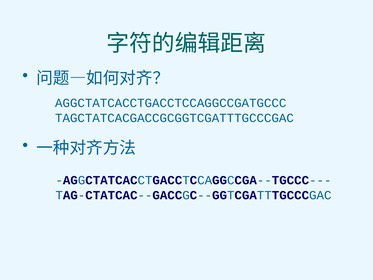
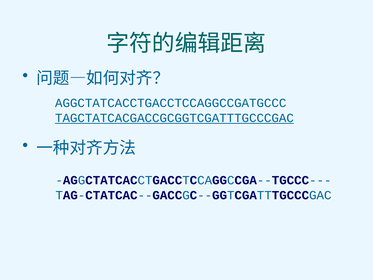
TAGCTATCACGACCGCGGTCGATTTGCCCGAC underline: none -> present
